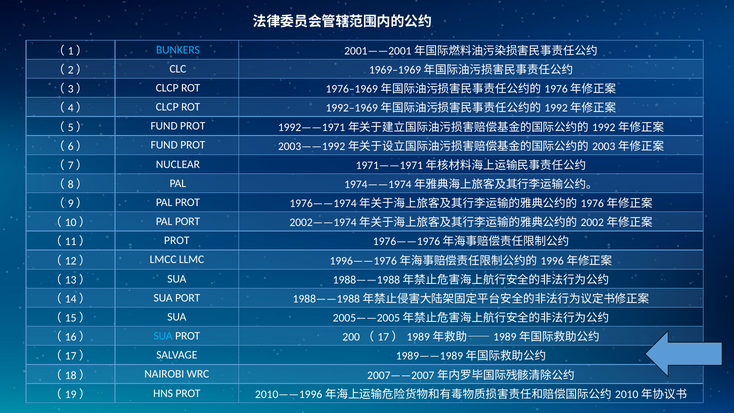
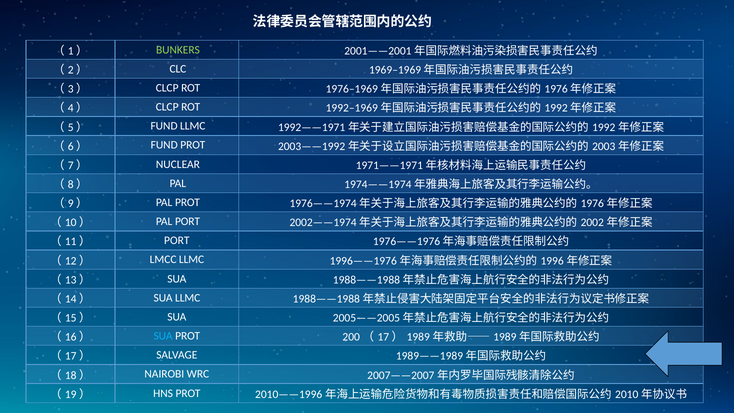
BUNKERS colour: light blue -> light green
PROT at (193, 126): PROT -> LLMC
PROT at (177, 241): PROT -> PORT
SUA PORT: PORT -> LLMC
